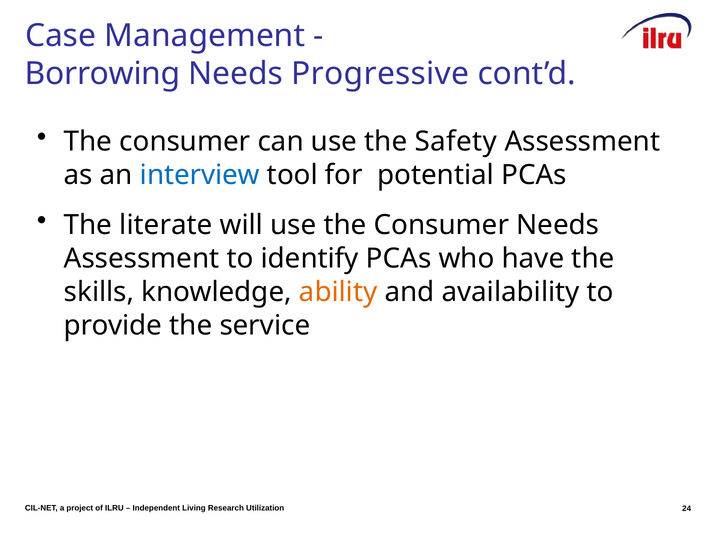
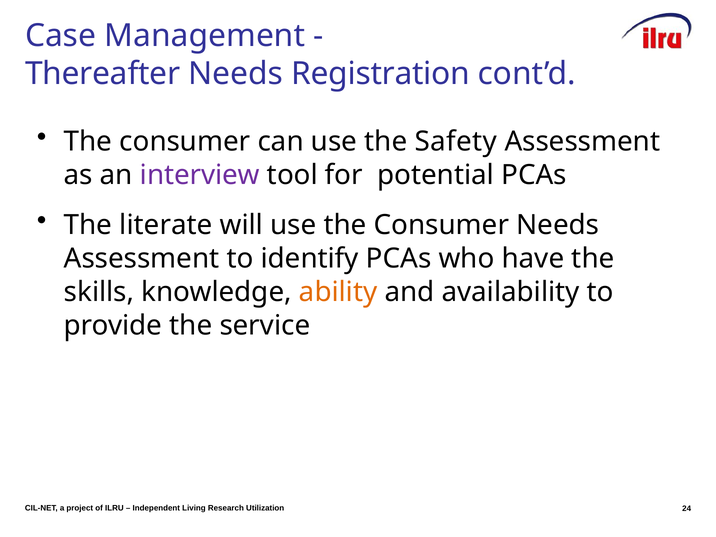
Borrowing: Borrowing -> Thereafter
Progressive: Progressive -> Registration
interview colour: blue -> purple
